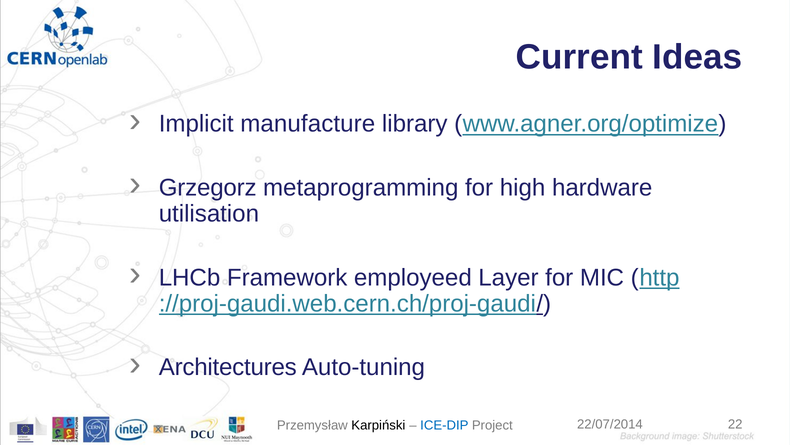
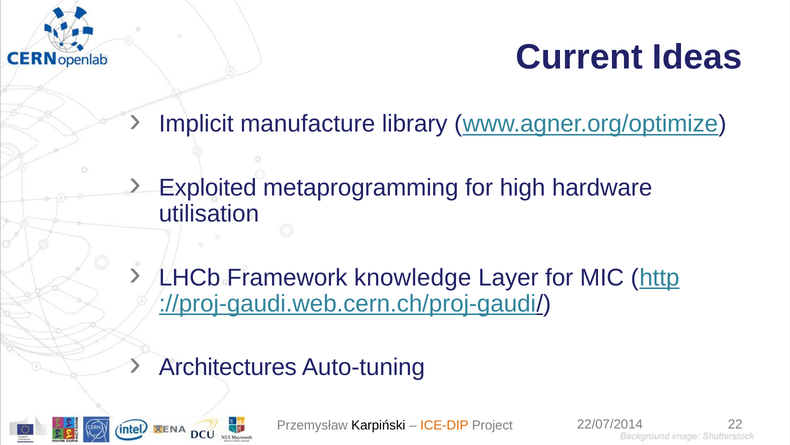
Grzegorz: Grzegorz -> Exploited
employeed: employeed -> knowledge
ICE-DIP colour: blue -> orange
